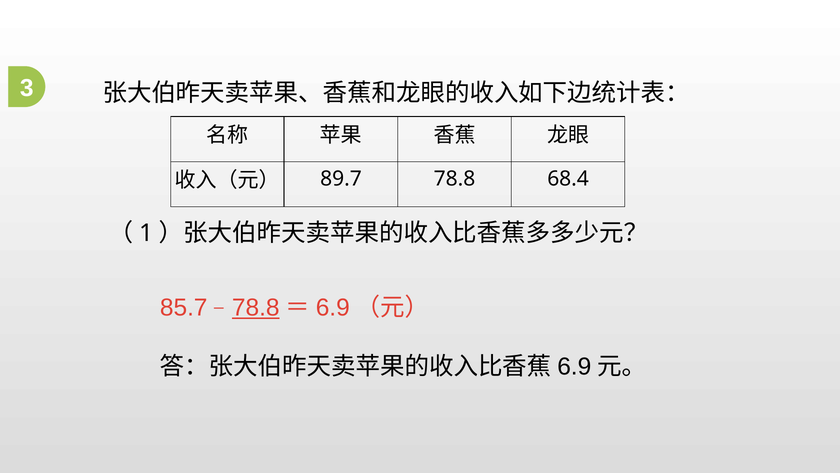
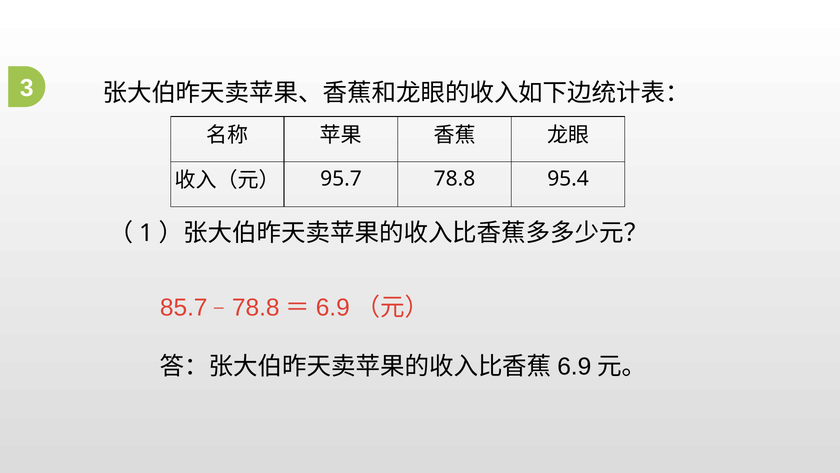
89.7: 89.7 -> 95.7
68.4: 68.4 -> 95.4
78.8 at (256, 308) underline: present -> none
